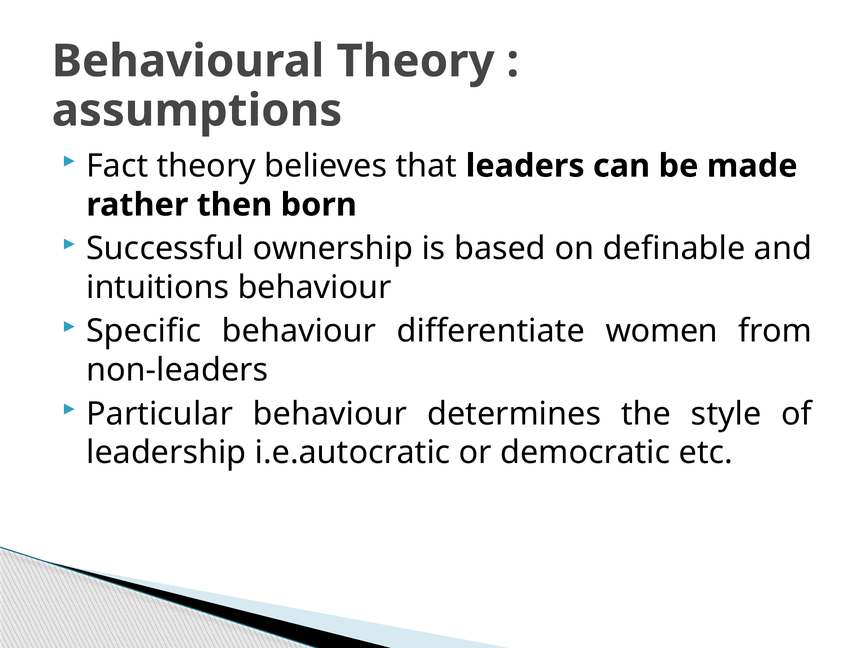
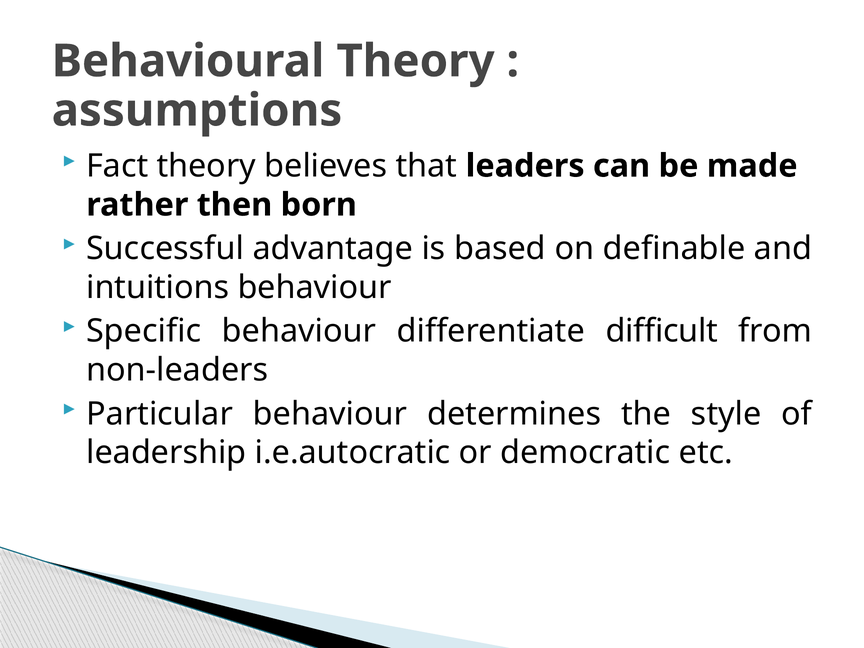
ownership: ownership -> advantage
women: women -> difficult
